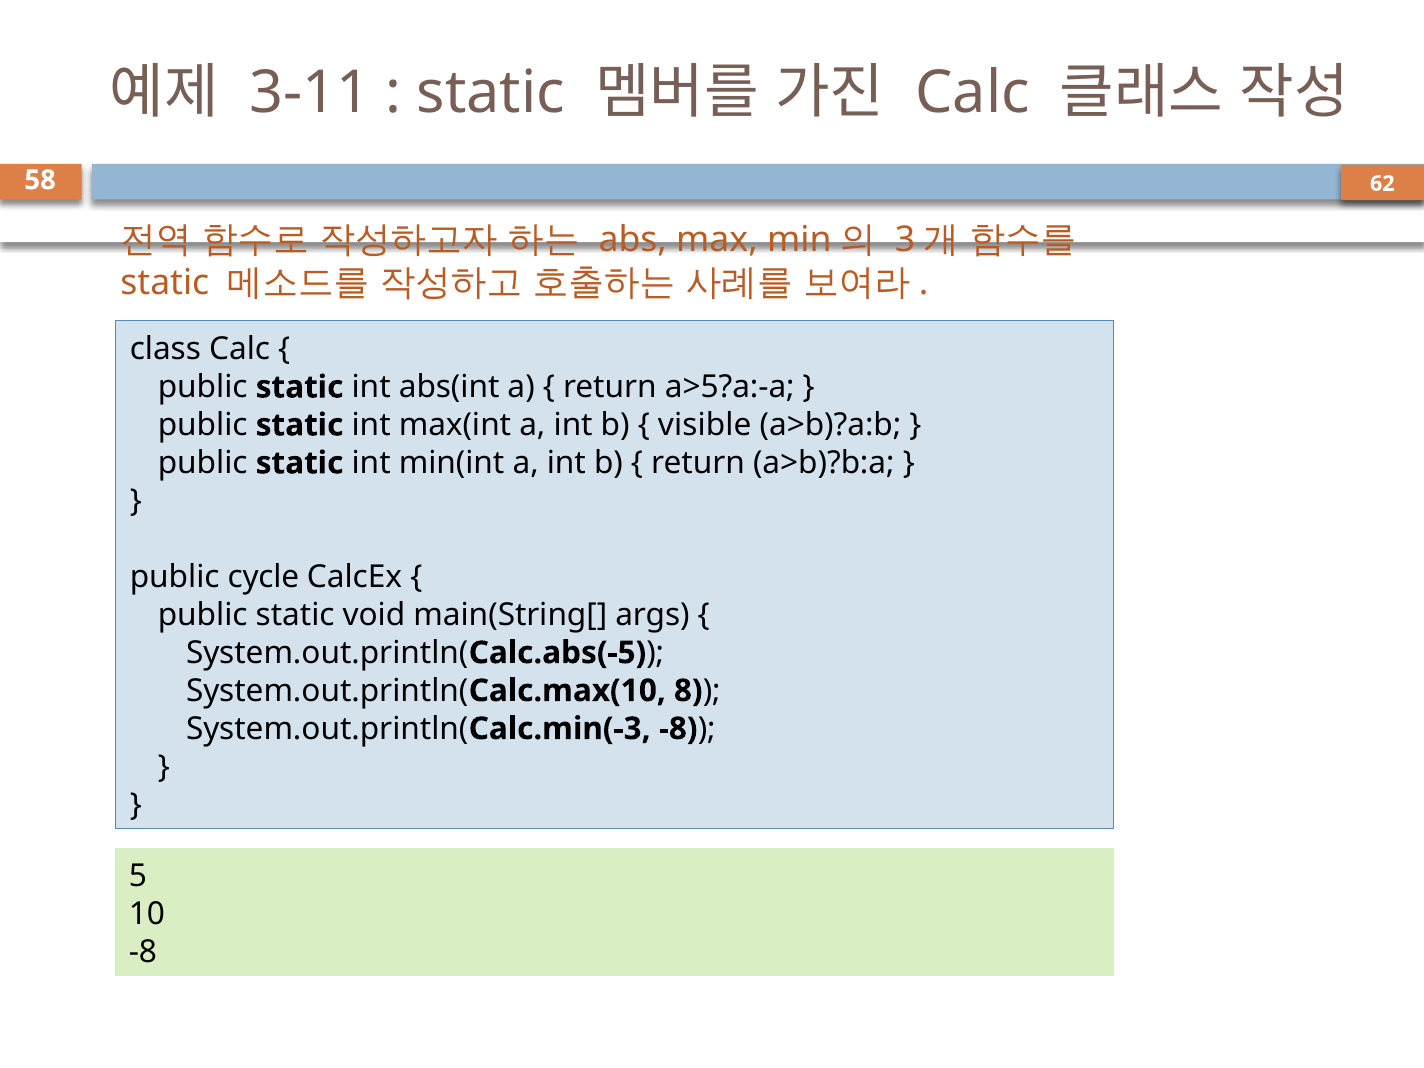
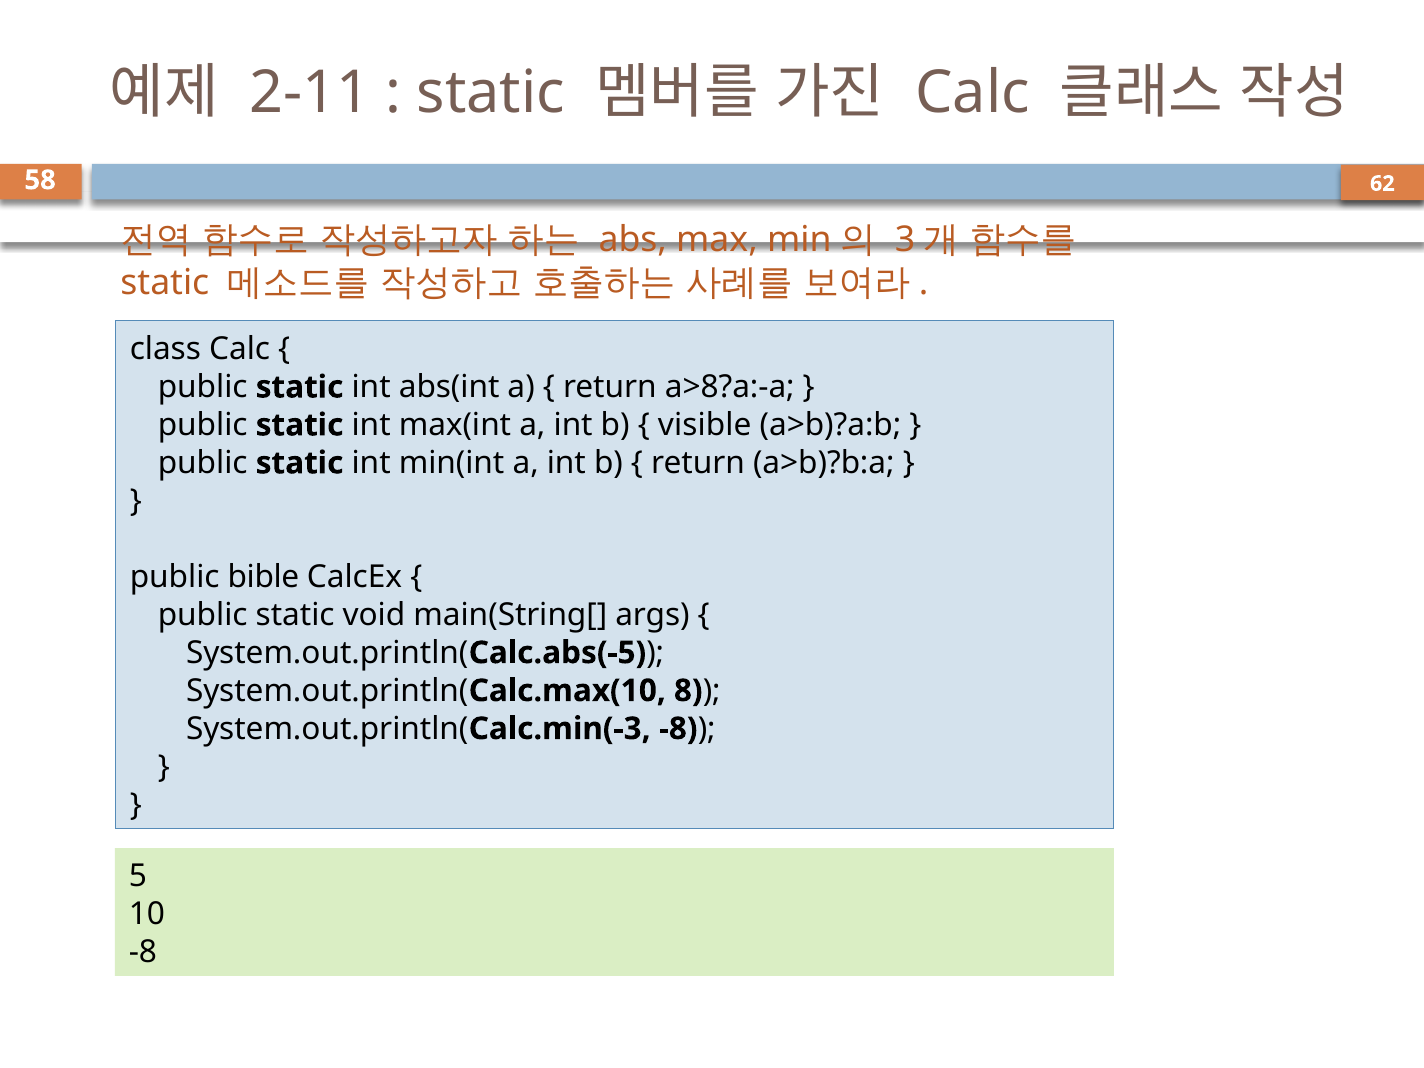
3-11: 3-11 -> 2-11
a>5?a:-a: a>5?a:-a -> a>8?a:-a
cycle: cycle -> bible
